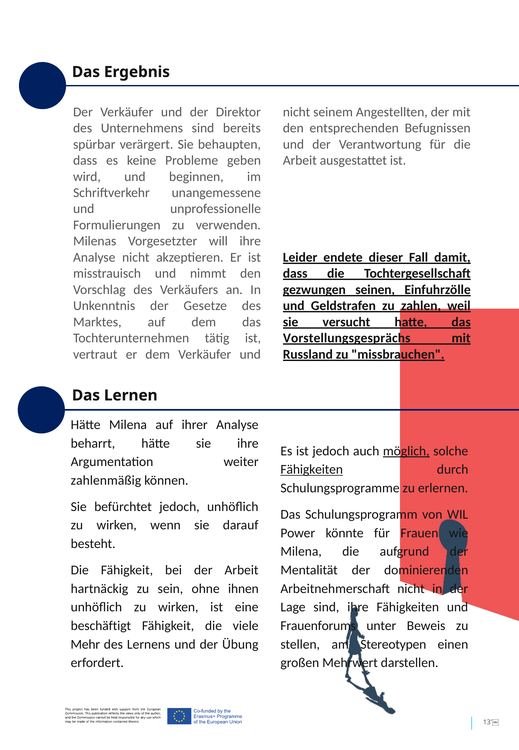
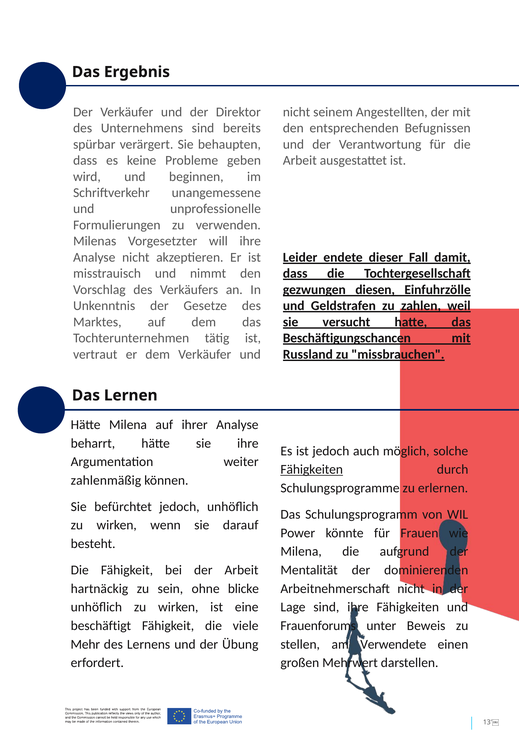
seinen: seinen -> diesen
Vorstellungsgesprächs: Vorstellungsgesprächs -> Beschäftigungschancen
möglich underline: present -> none
ihnen: ihnen -> blicke
Stereotypen: Stereotypen -> Verwendete
